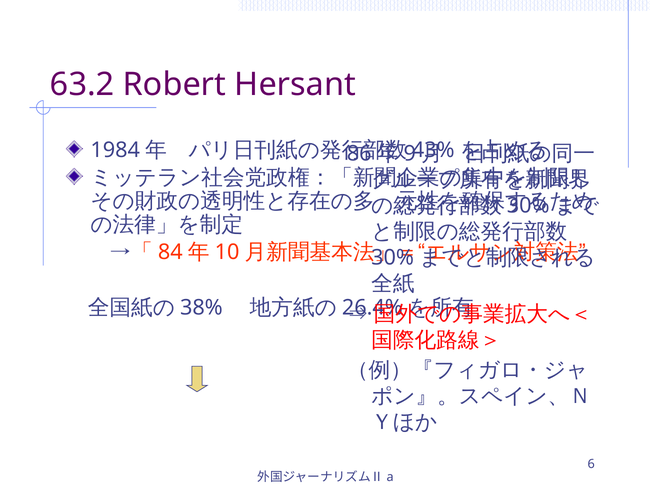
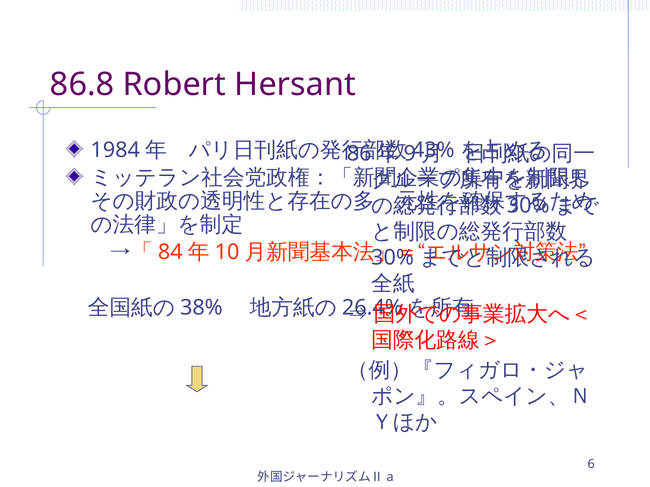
63.2: 63.2 -> 86.8
